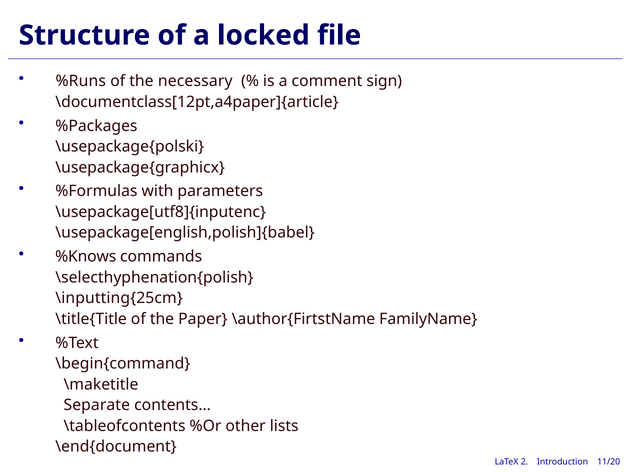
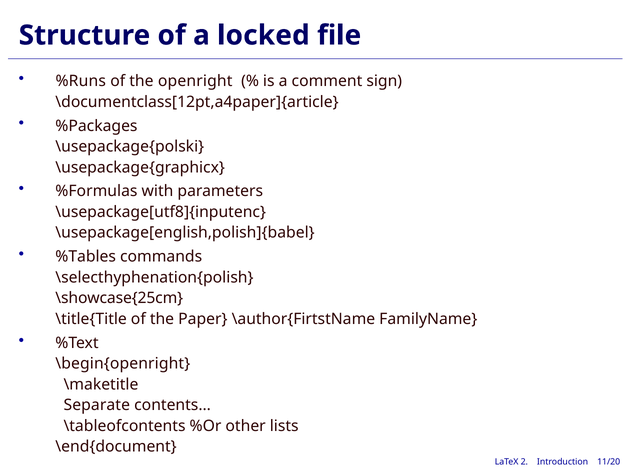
necessary: necessary -> openright
%Knows: %Knows -> %Tables
\inputting{25cm: \inputting{25cm -> \showcase{25cm
\begin{command: \begin{command -> \begin{openright
